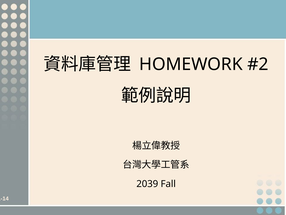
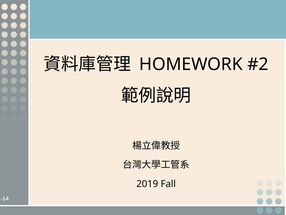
2039: 2039 -> 2019
